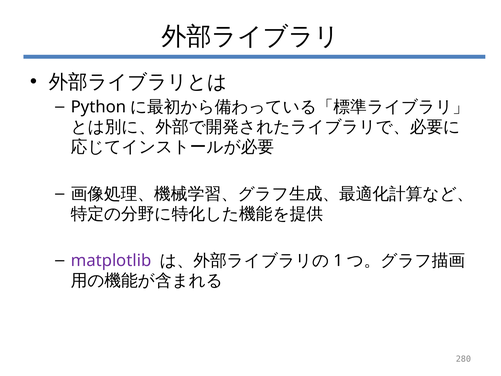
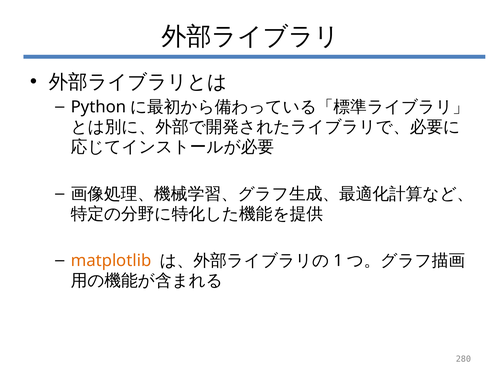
matplotlib colour: purple -> orange
